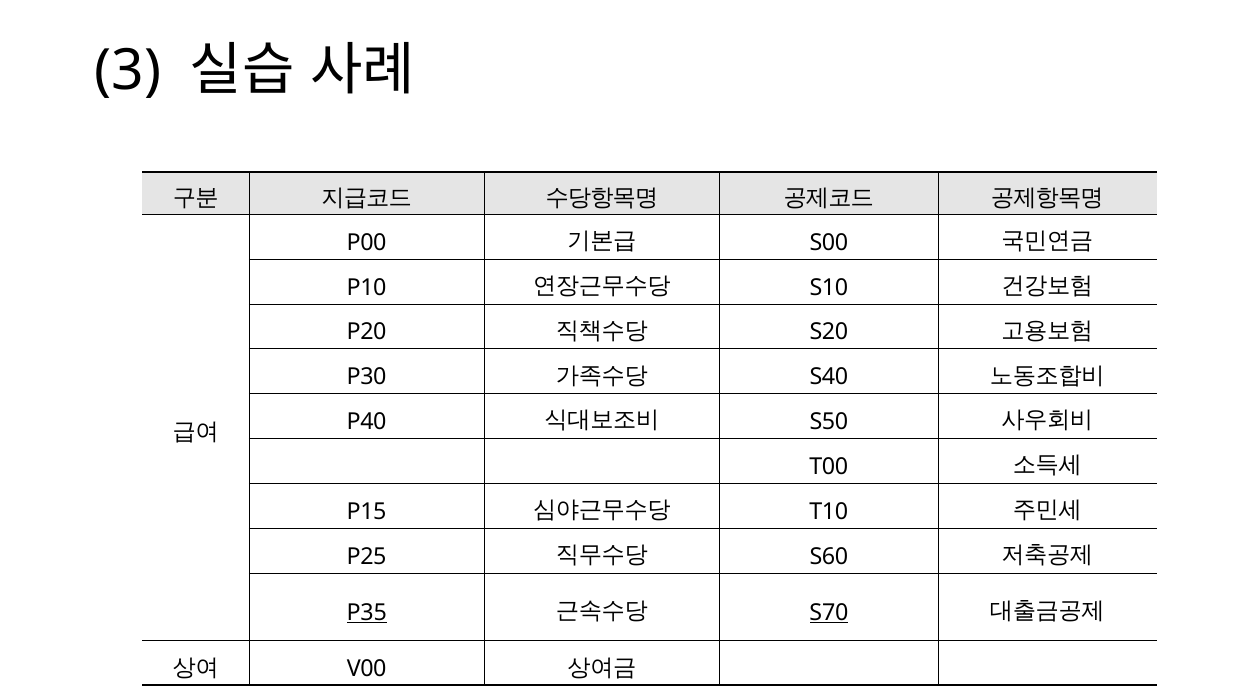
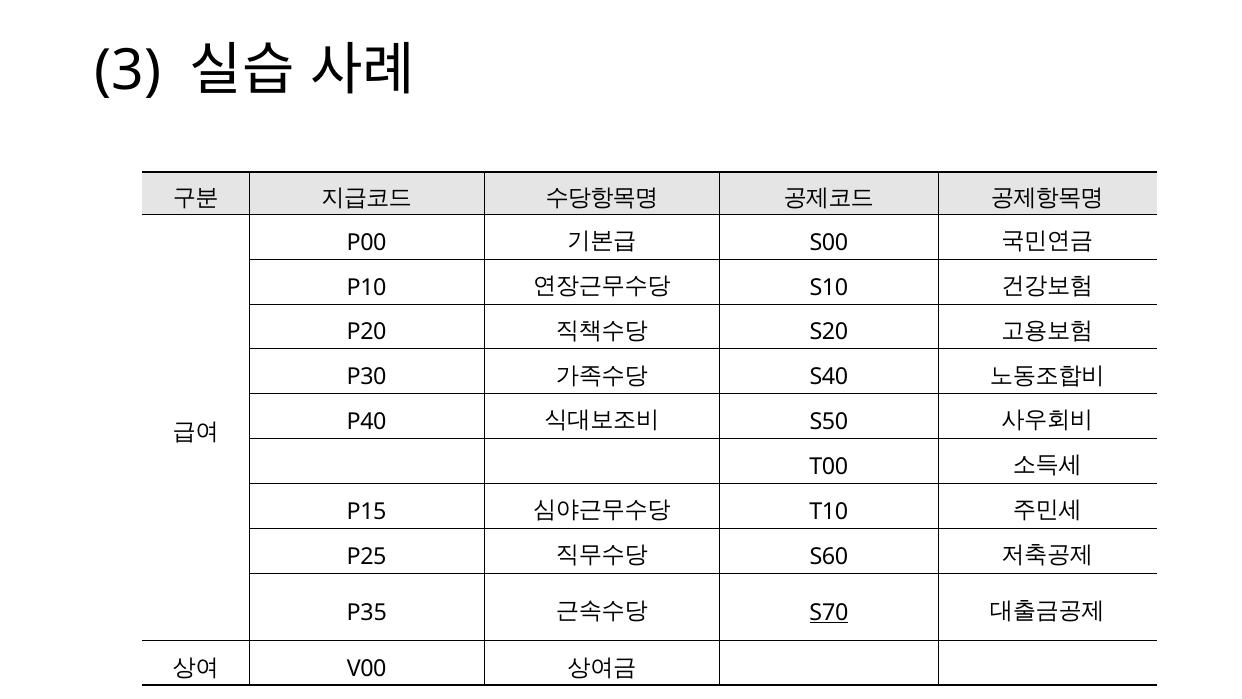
P35 underline: present -> none
